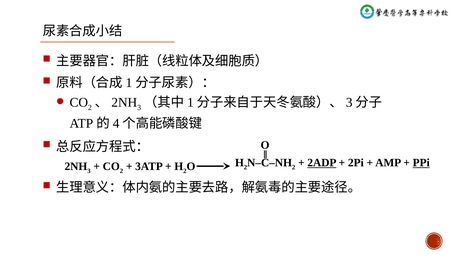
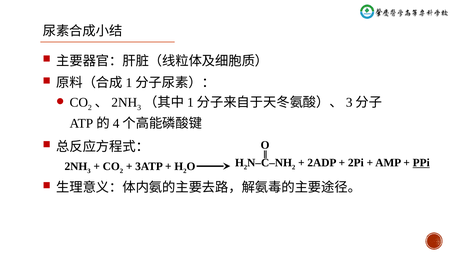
2ADP underline: present -> none
